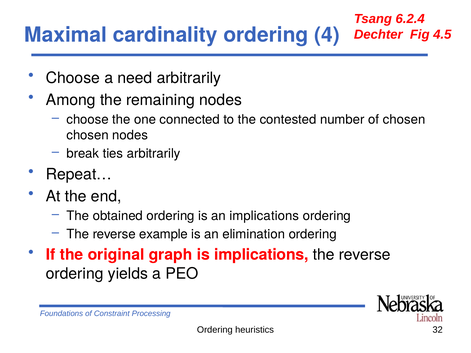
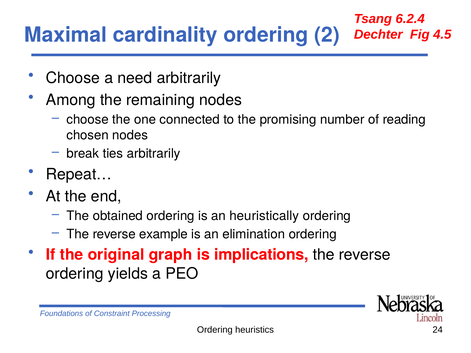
4: 4 -> 2
contested: contested -> promising
of chosen: chosen -> reading
an implications: implications -> heuristically
32: 32 -> 24
